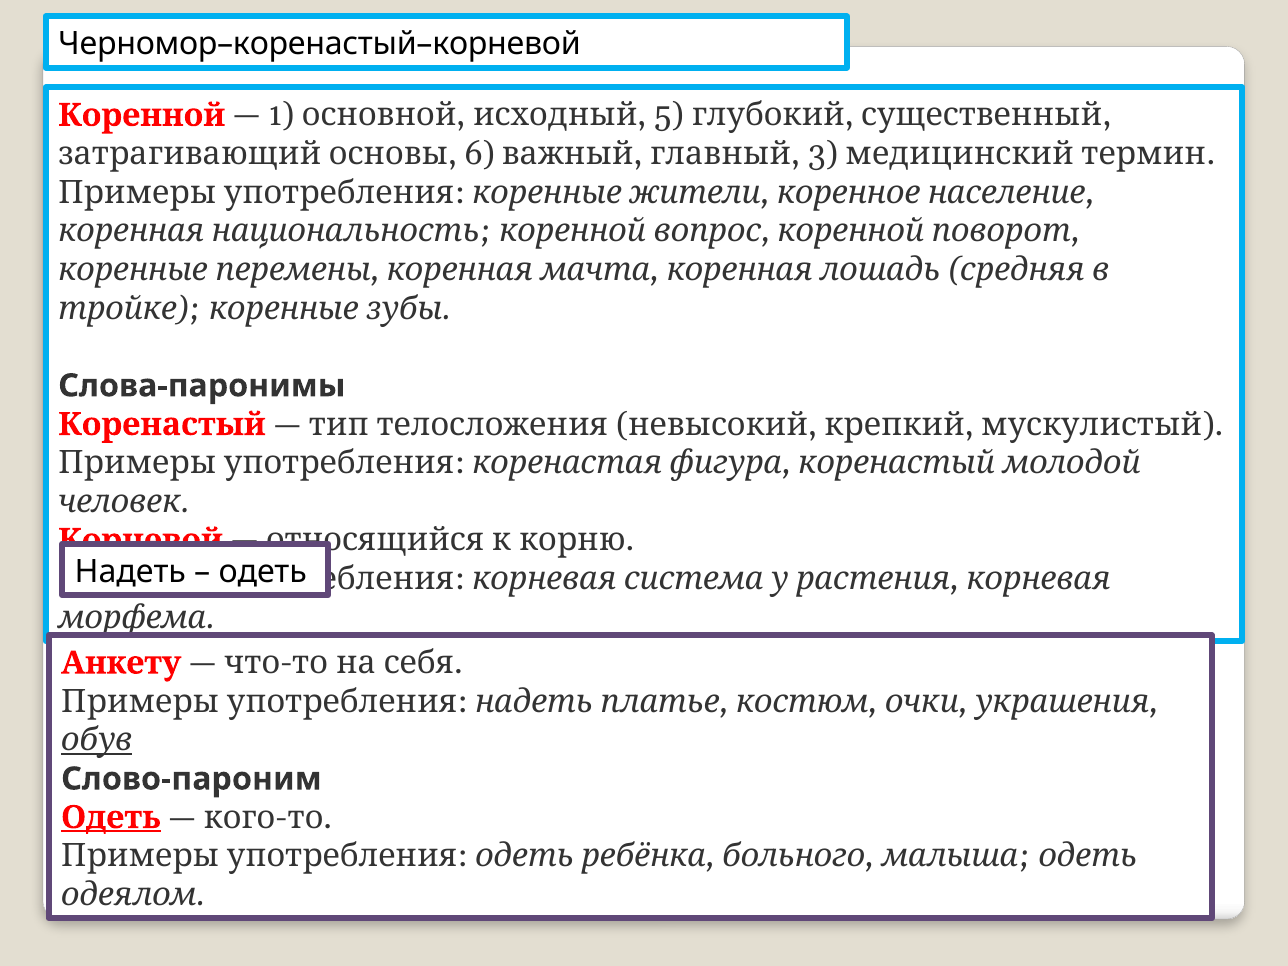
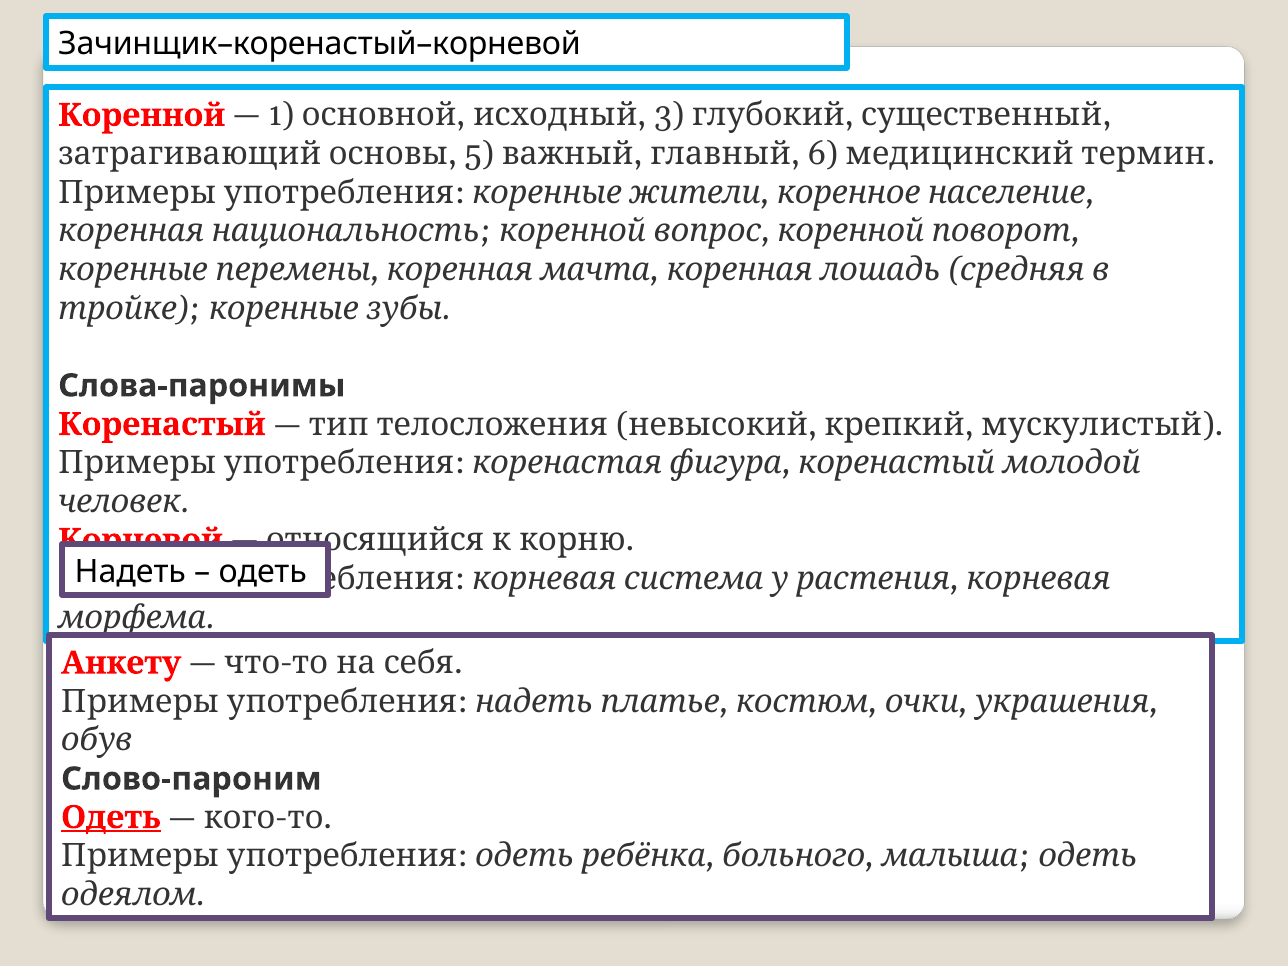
Черномор–коренастый–корневой: Черномор–коренастый–корневой -> Зачинщик–коренастый–корневой
5: 5 -> 3
6: 6 -> 5
3: 3 -> 6
обув underline: present -> none
